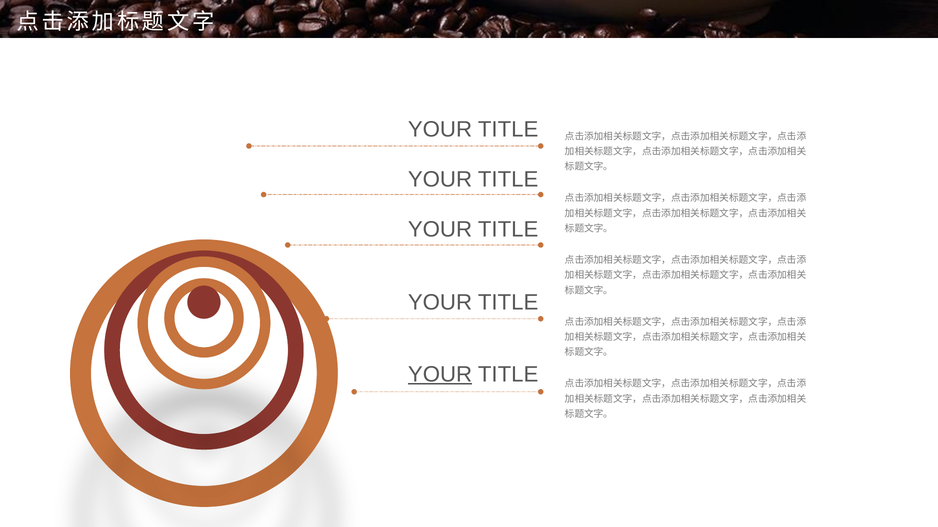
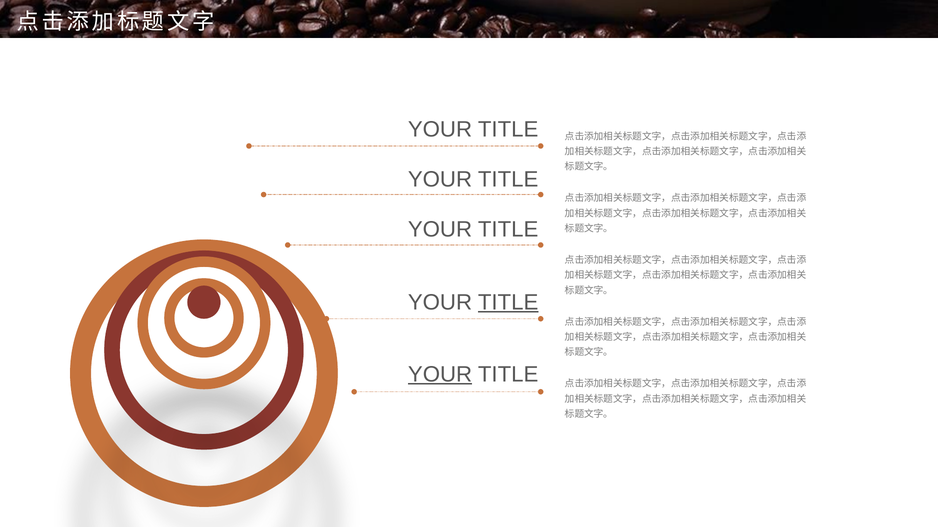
TITLE at (508, 303) underline: none -> present
